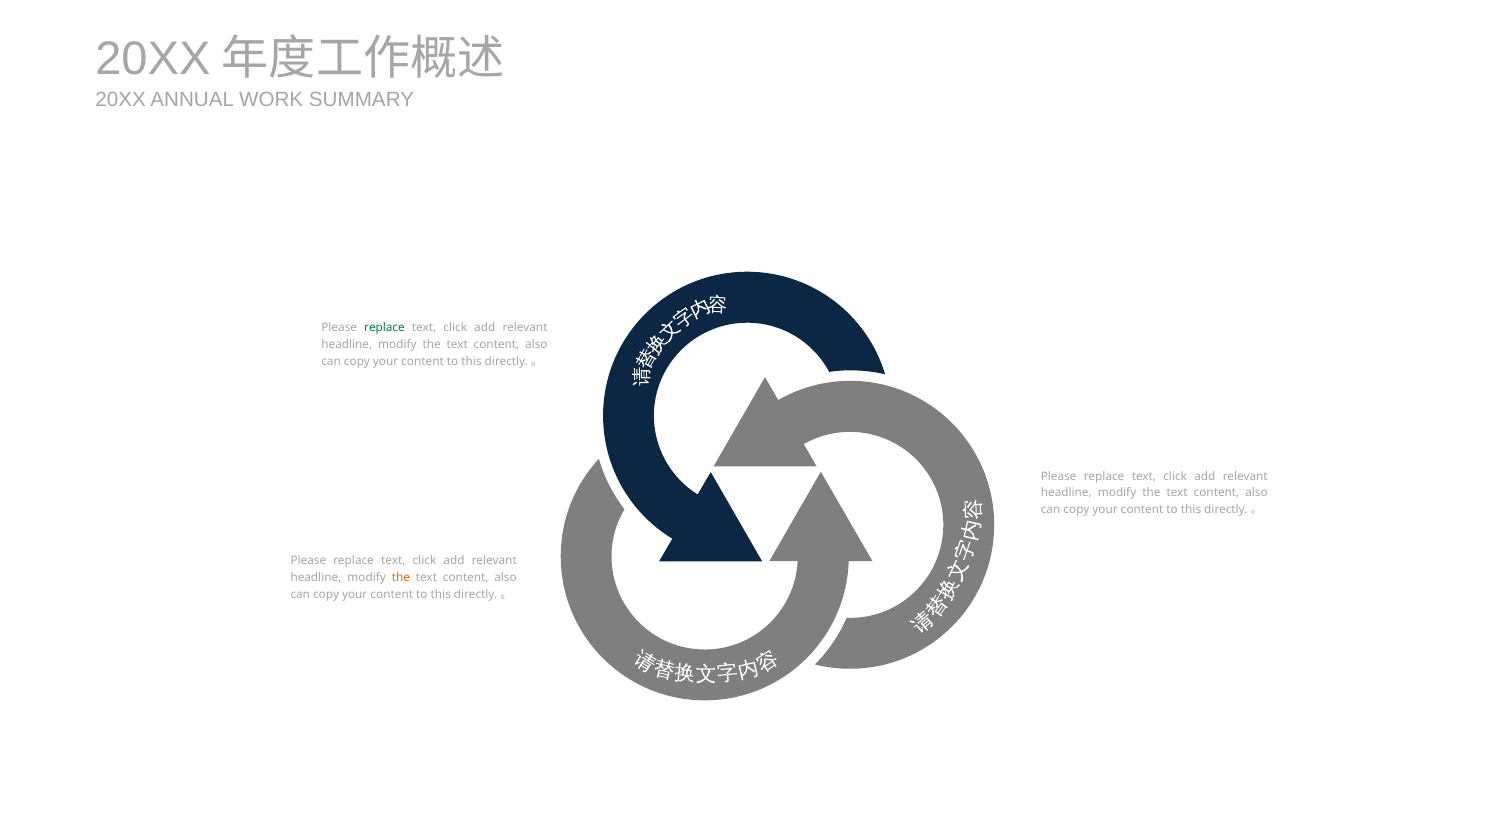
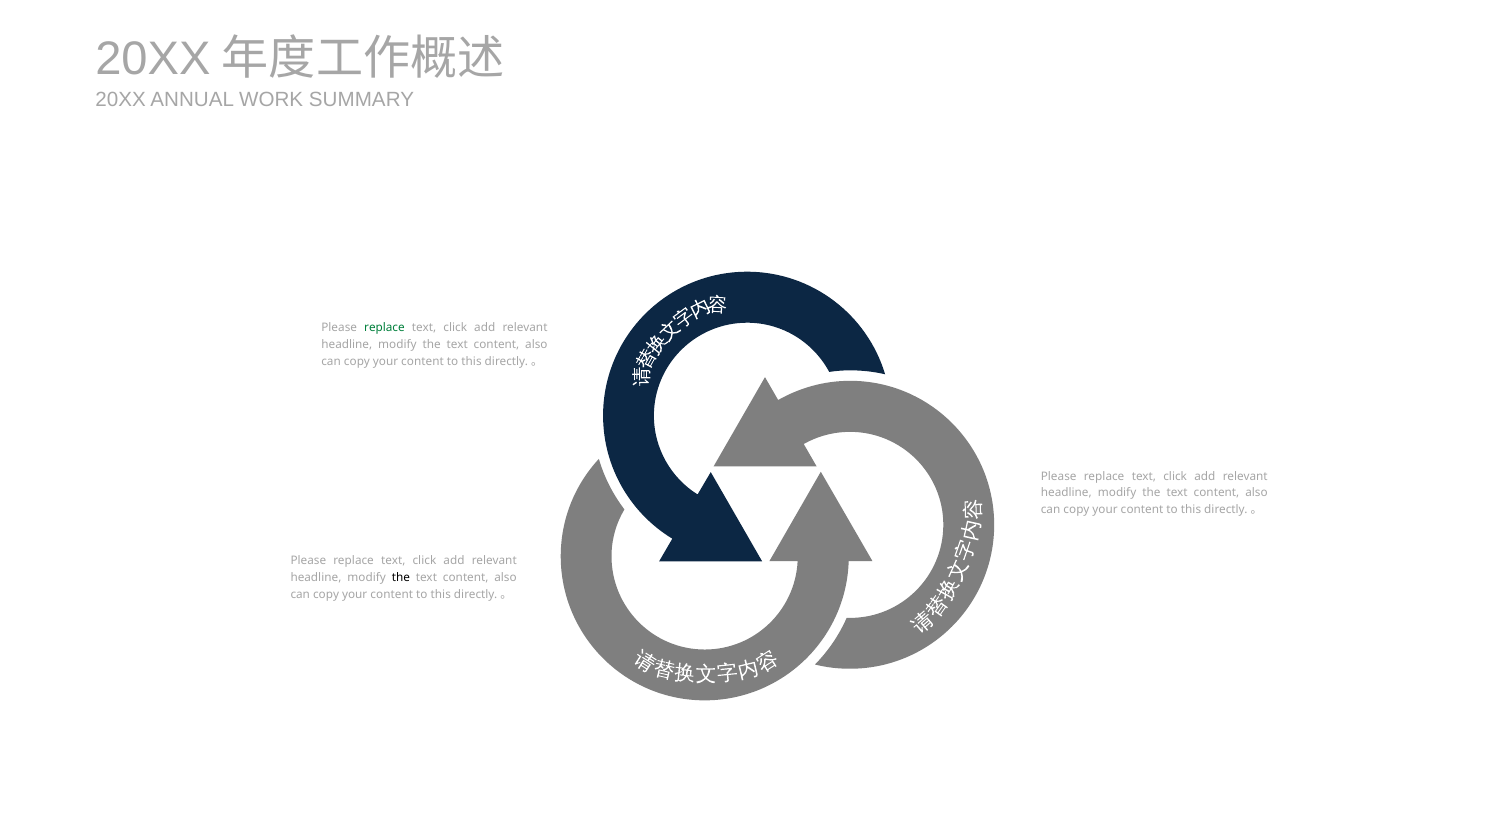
the at (401, 578) colour: orange -> black
